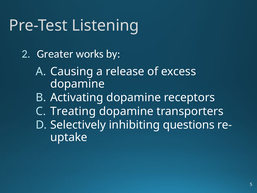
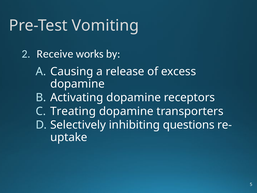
Listening: Listening -> Vomiting
Greater: Greater -> Receive
